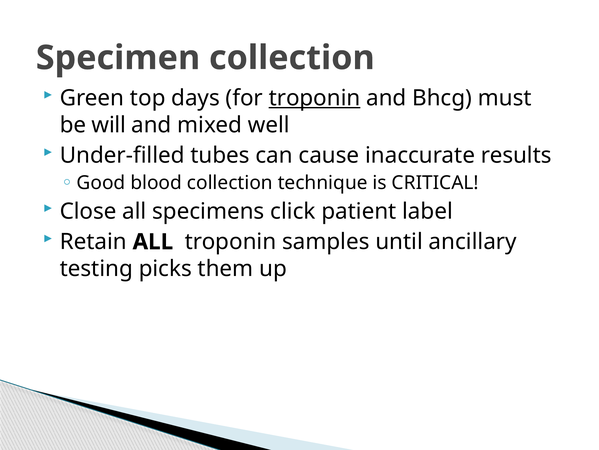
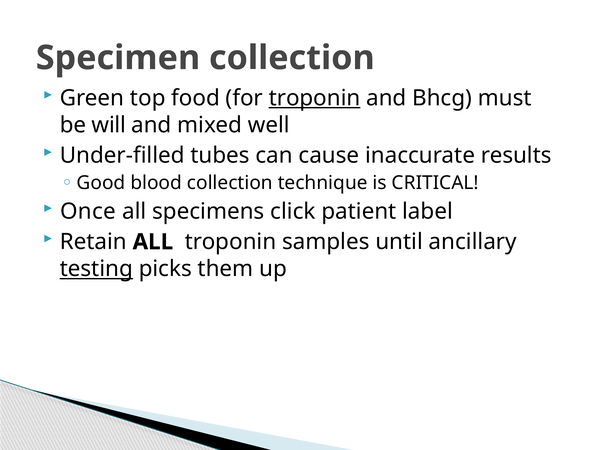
days: days -> food
Close: Close -> Once
testing underline: none -> present
